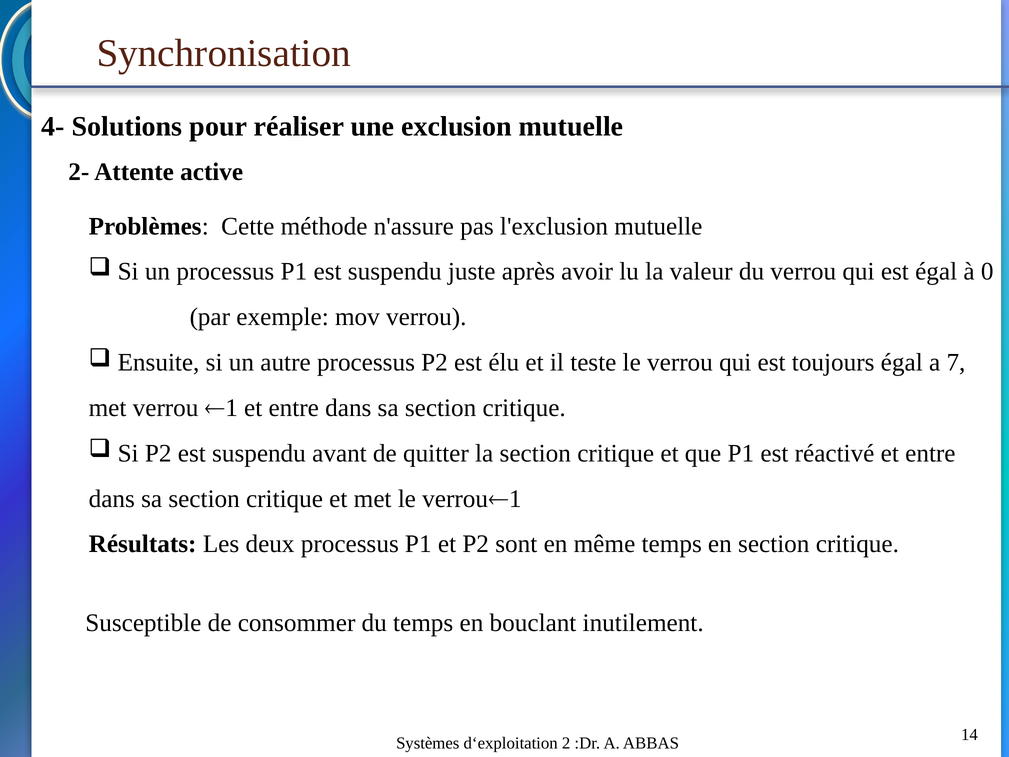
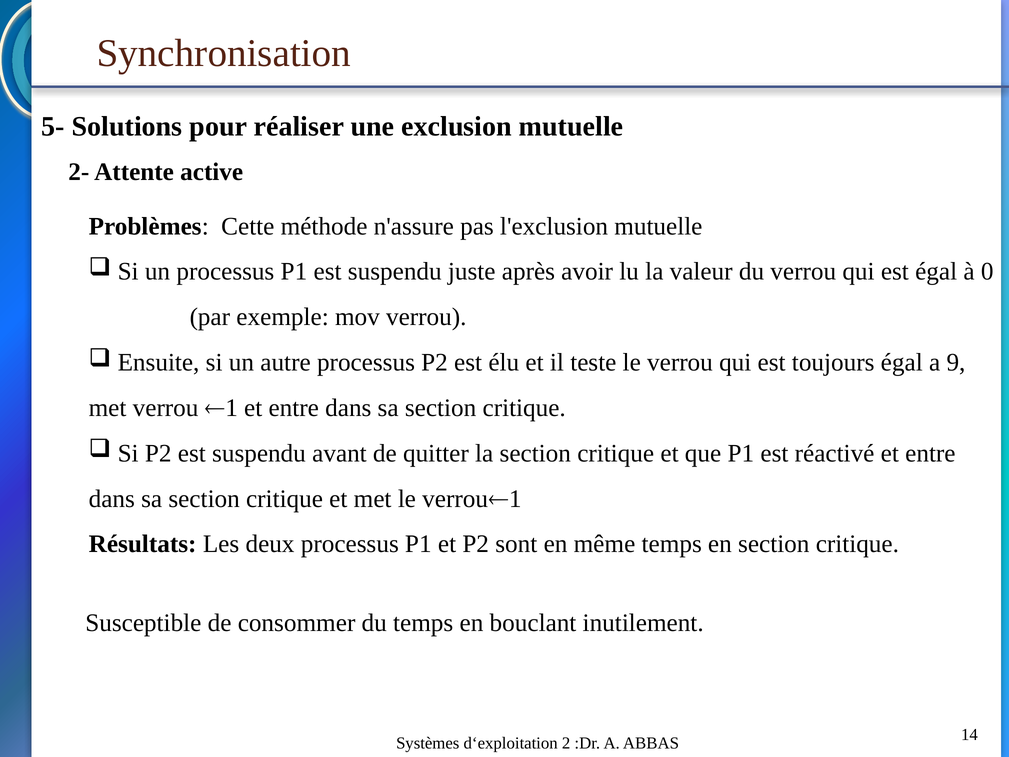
4-: 4- -> 5-
7: 7 -> 9
